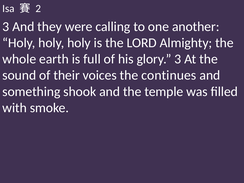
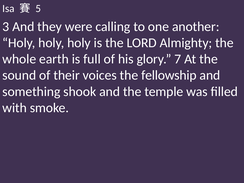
2: 2 -> 5
glory 3: 3 -> 7
continues: continues -> fellowship
